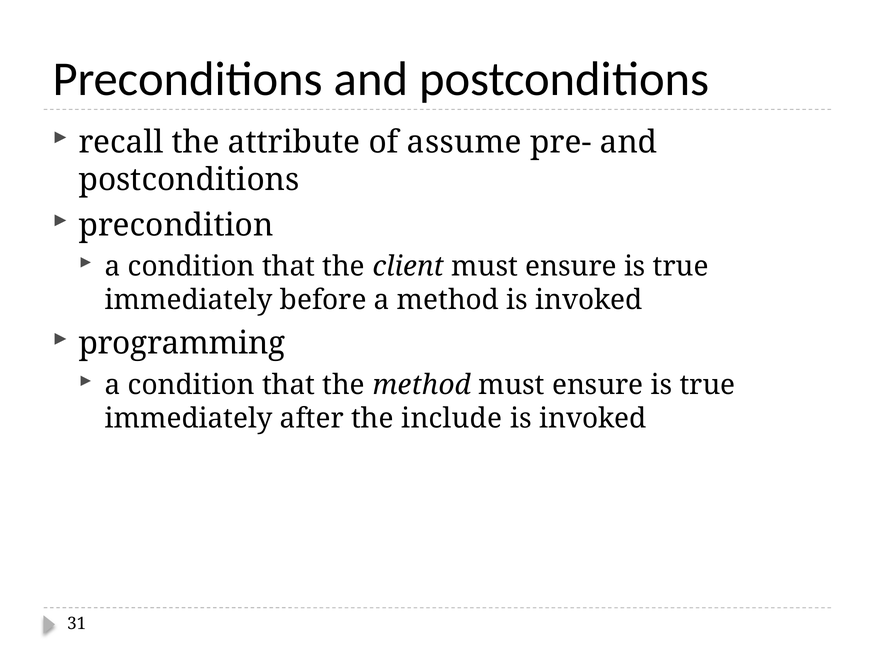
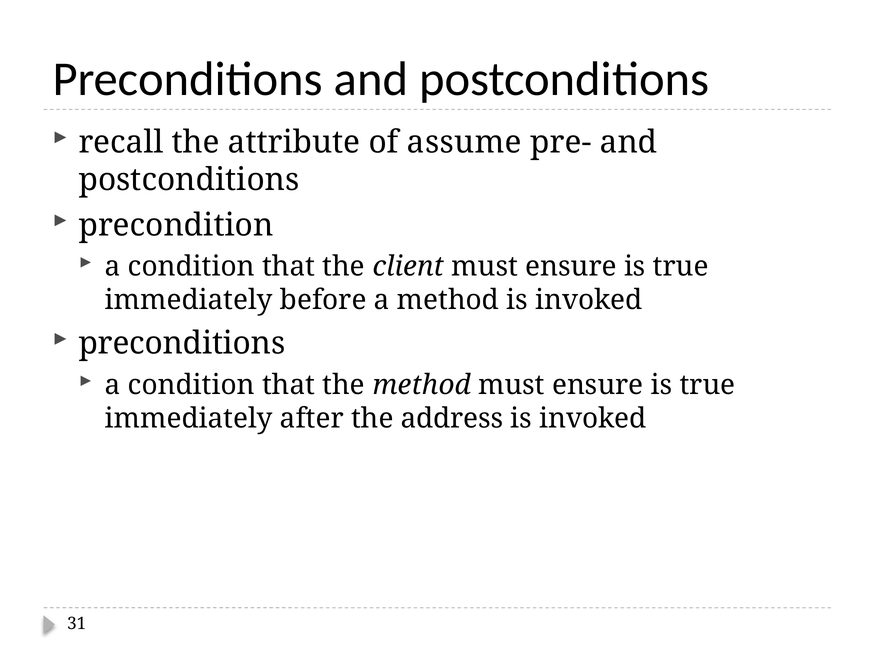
programming at (182, 344): programming -> preconditions
include: include -> address
